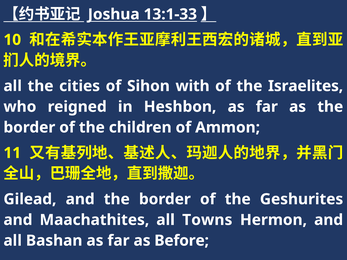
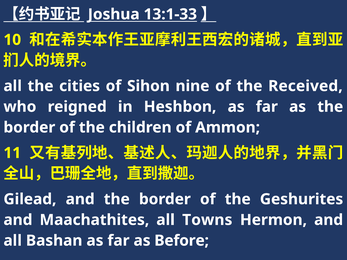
with: with -> nine
Israelites: Israelites -> Received
